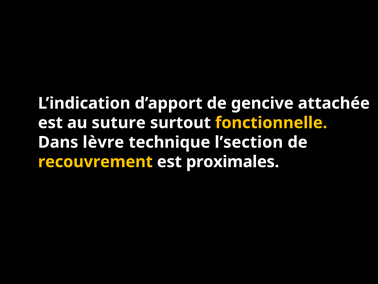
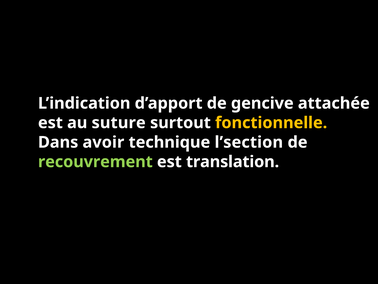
lèvre: lèvre -> avoir
recouvrement colour: yellow -> light green
proximales: proximales -> translation
